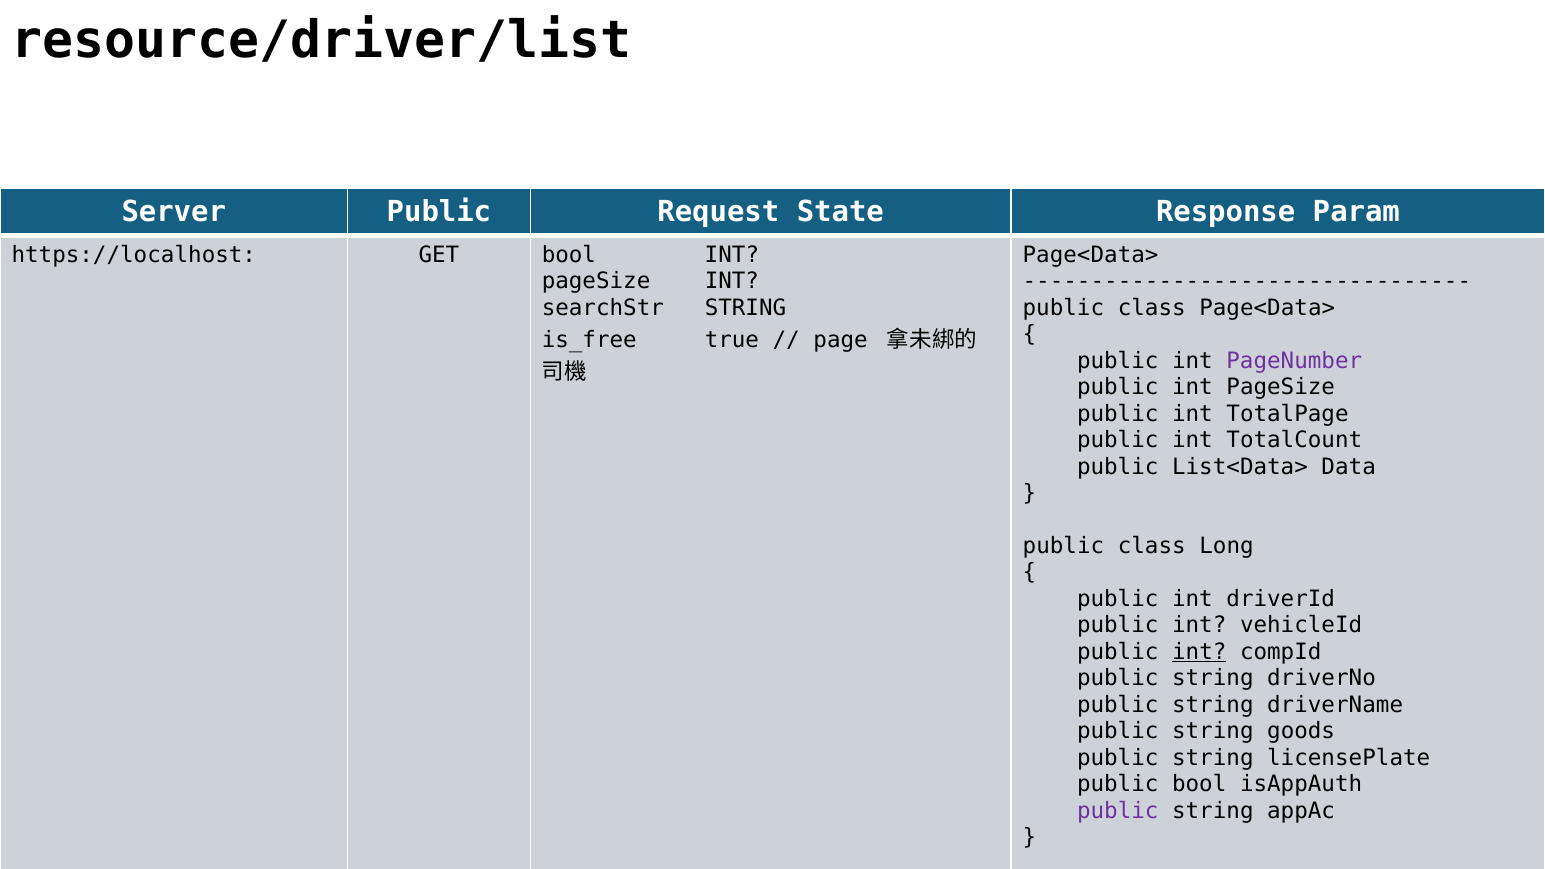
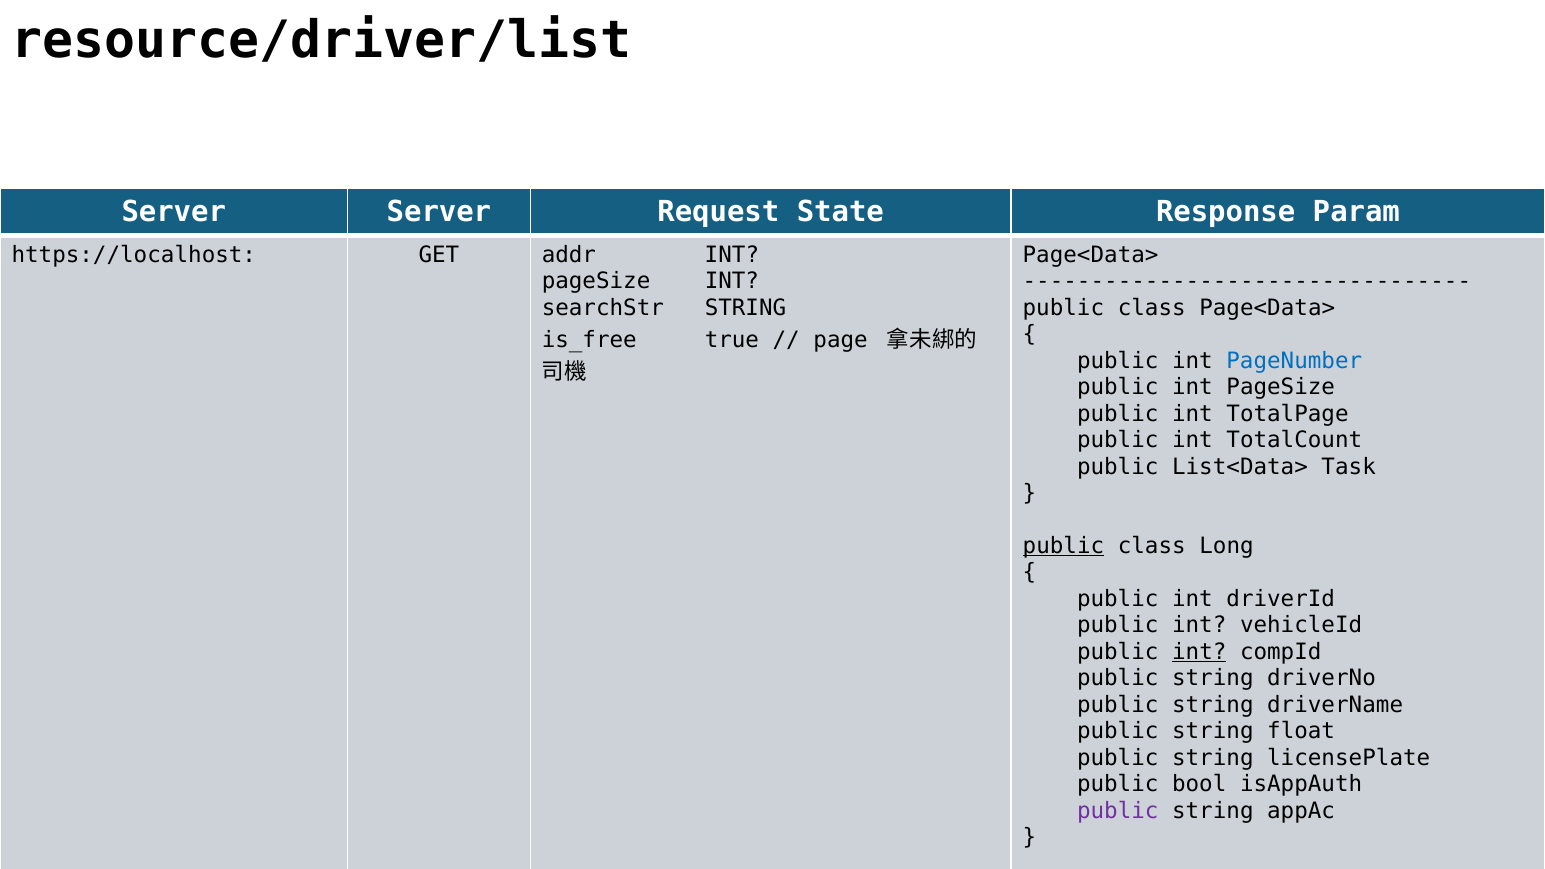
Server Public: Public -> Server
GET bool: bool -> addr
PageNumber colour: purple -> blue
Data: Data -> Task
public at (1063, 546) underline: none -> present
goods: goods -> float
